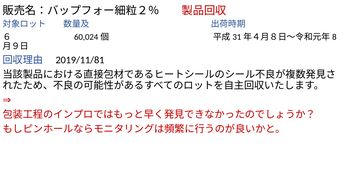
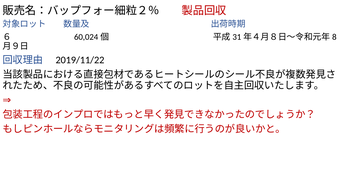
2019/11/81: 2019/11/81 -> 2019/11/22
